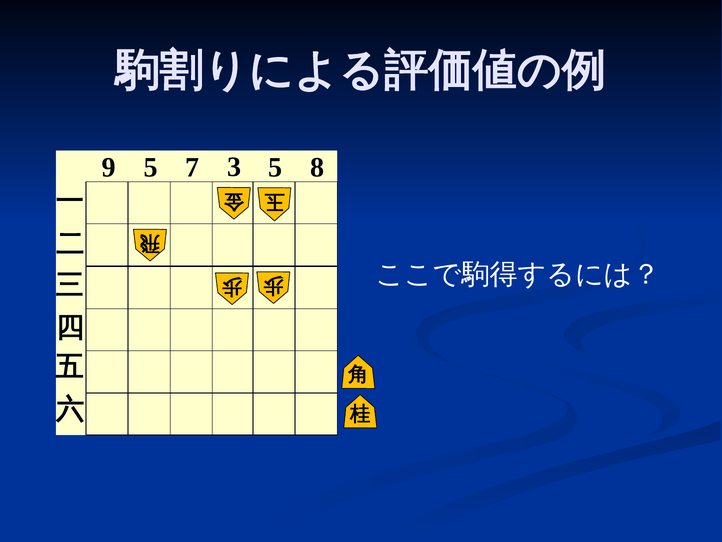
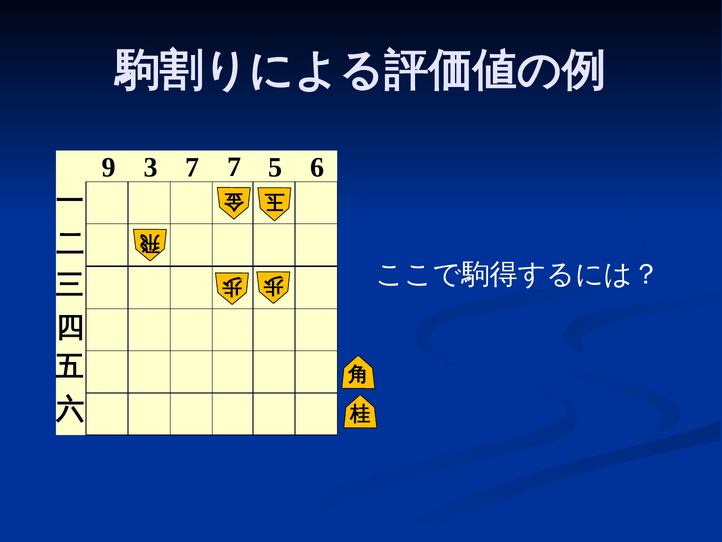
9 5: 5 -> 3
7 3: 3 -> 7
8: 8 -> 6
